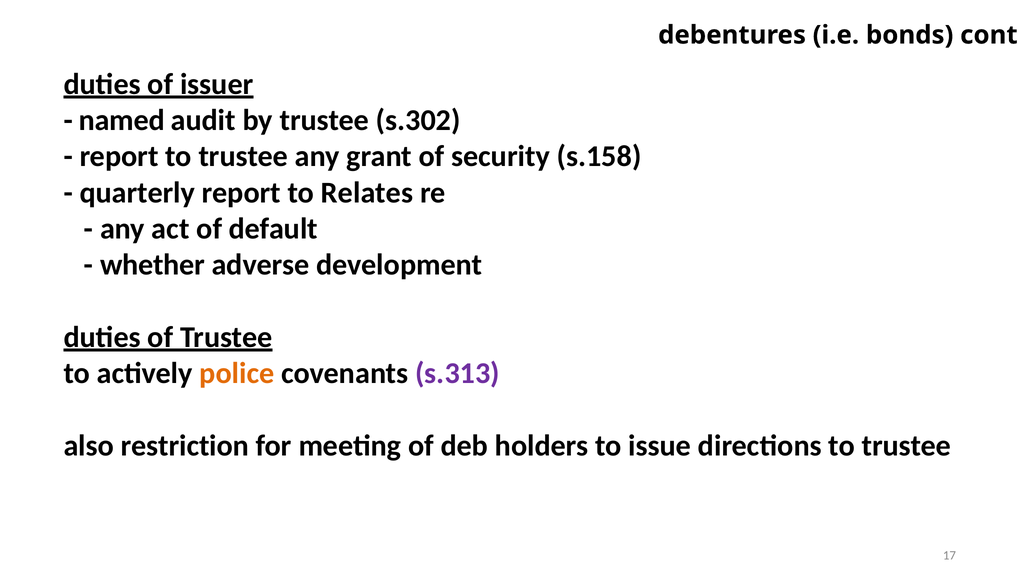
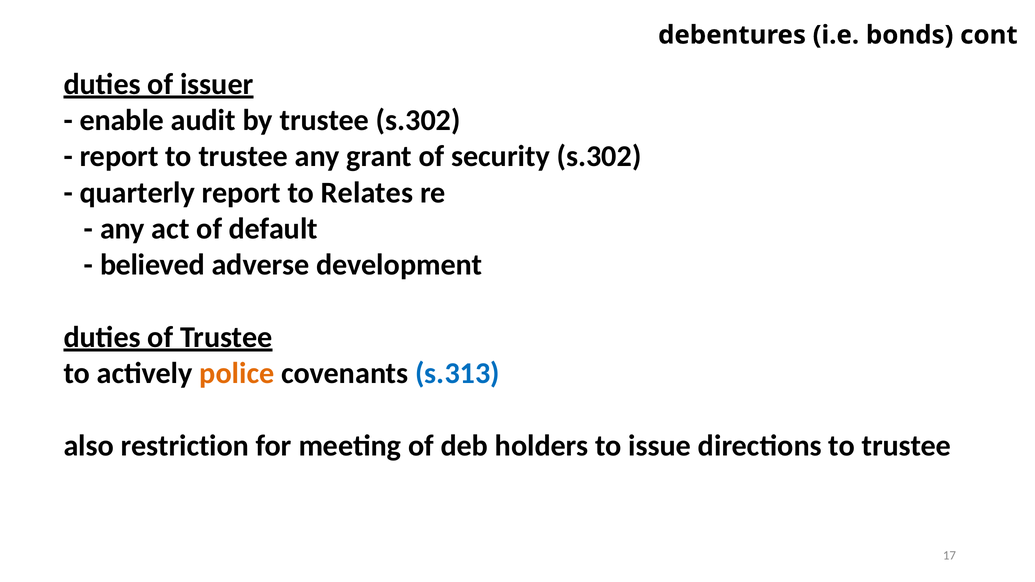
named: named -> enable
security s.158: s.158 -> s.302
whether: whether -> believed
s.313 colour: purple -> blue
